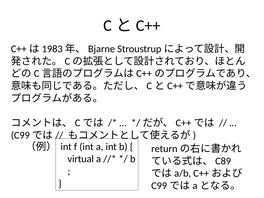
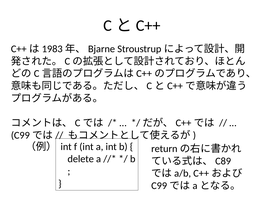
virtual: virtual -> delete
